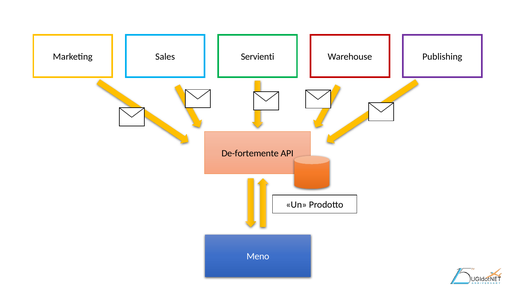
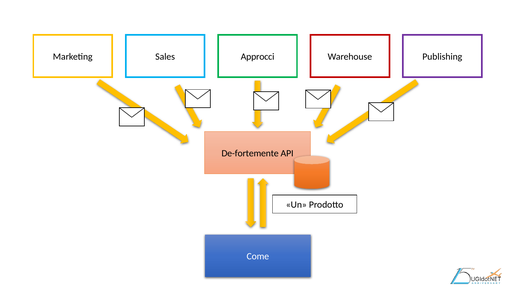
Servienti: Servienti -> Approcci
Meno: Meno -> Come
